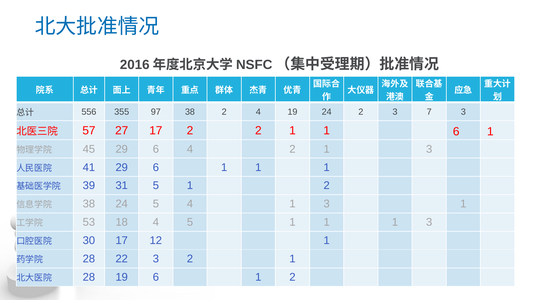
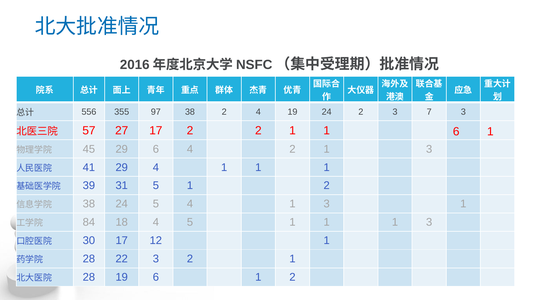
41 29 6: 6 -> 4
53: 53 -> 84
